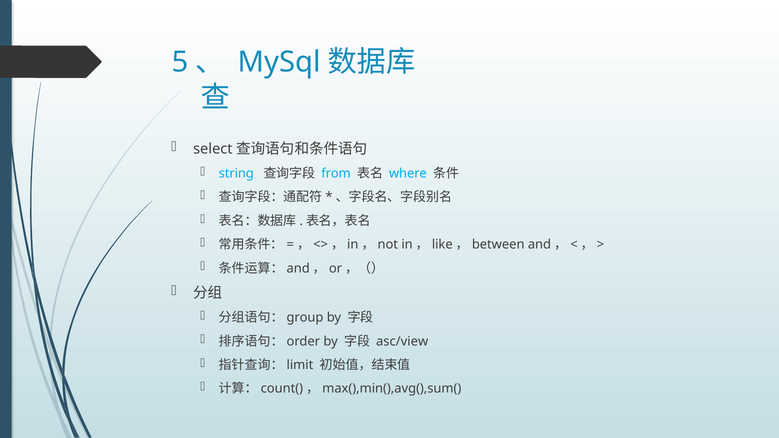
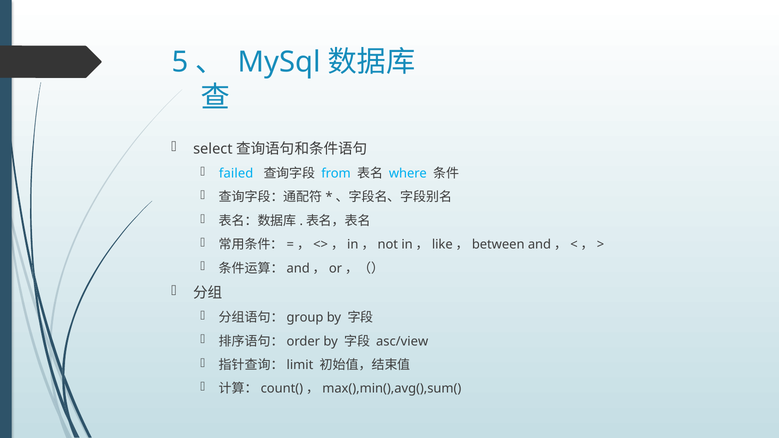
string: string -> failed
